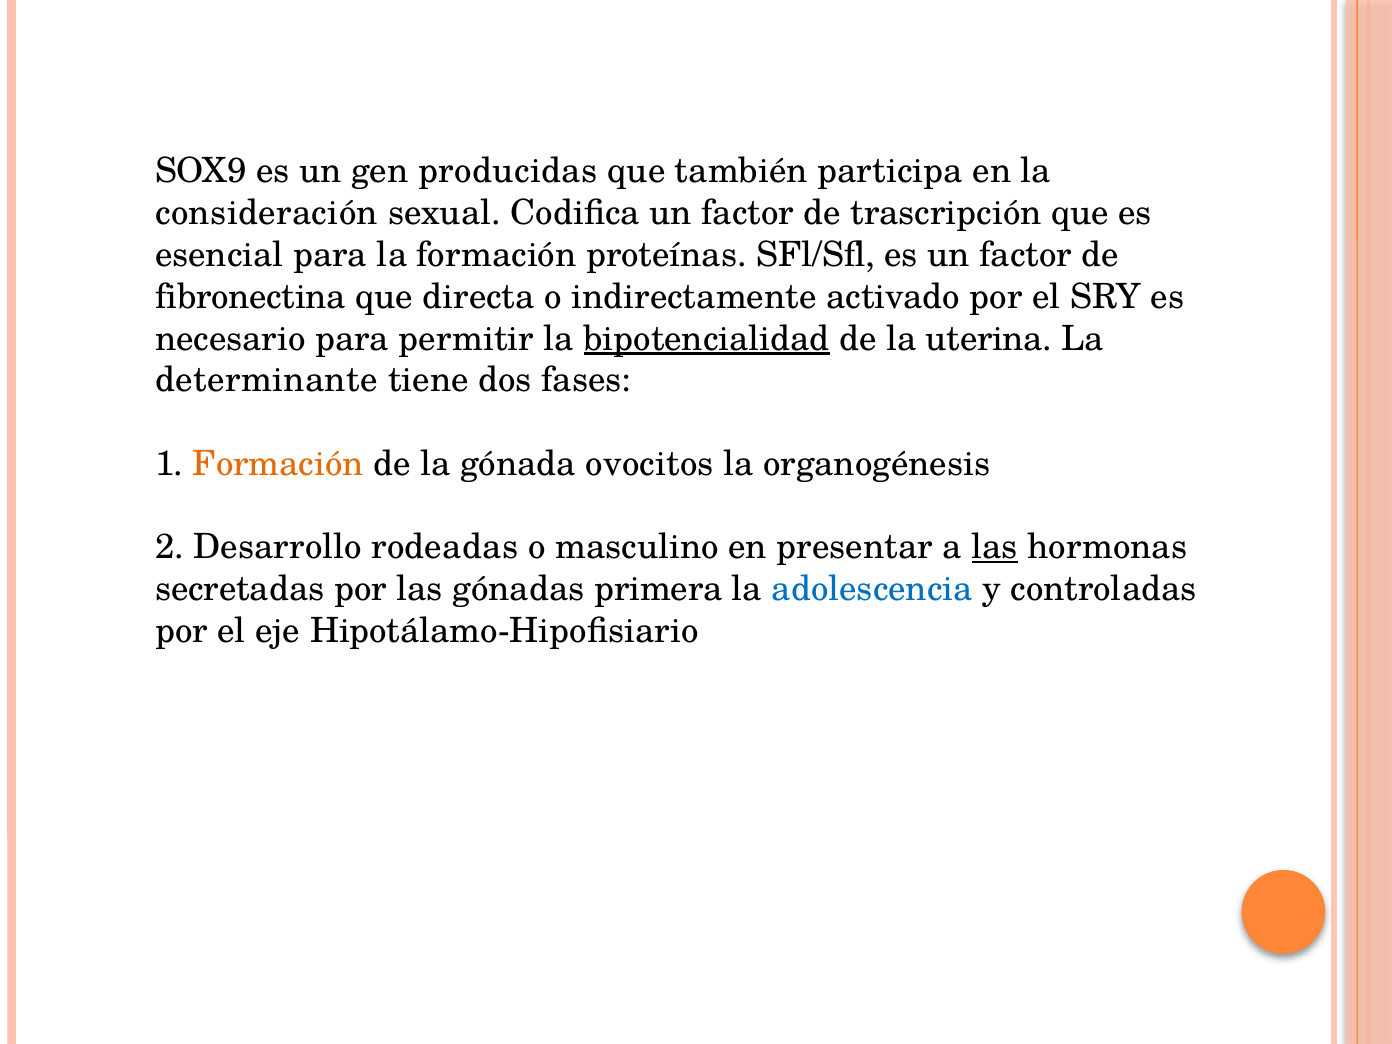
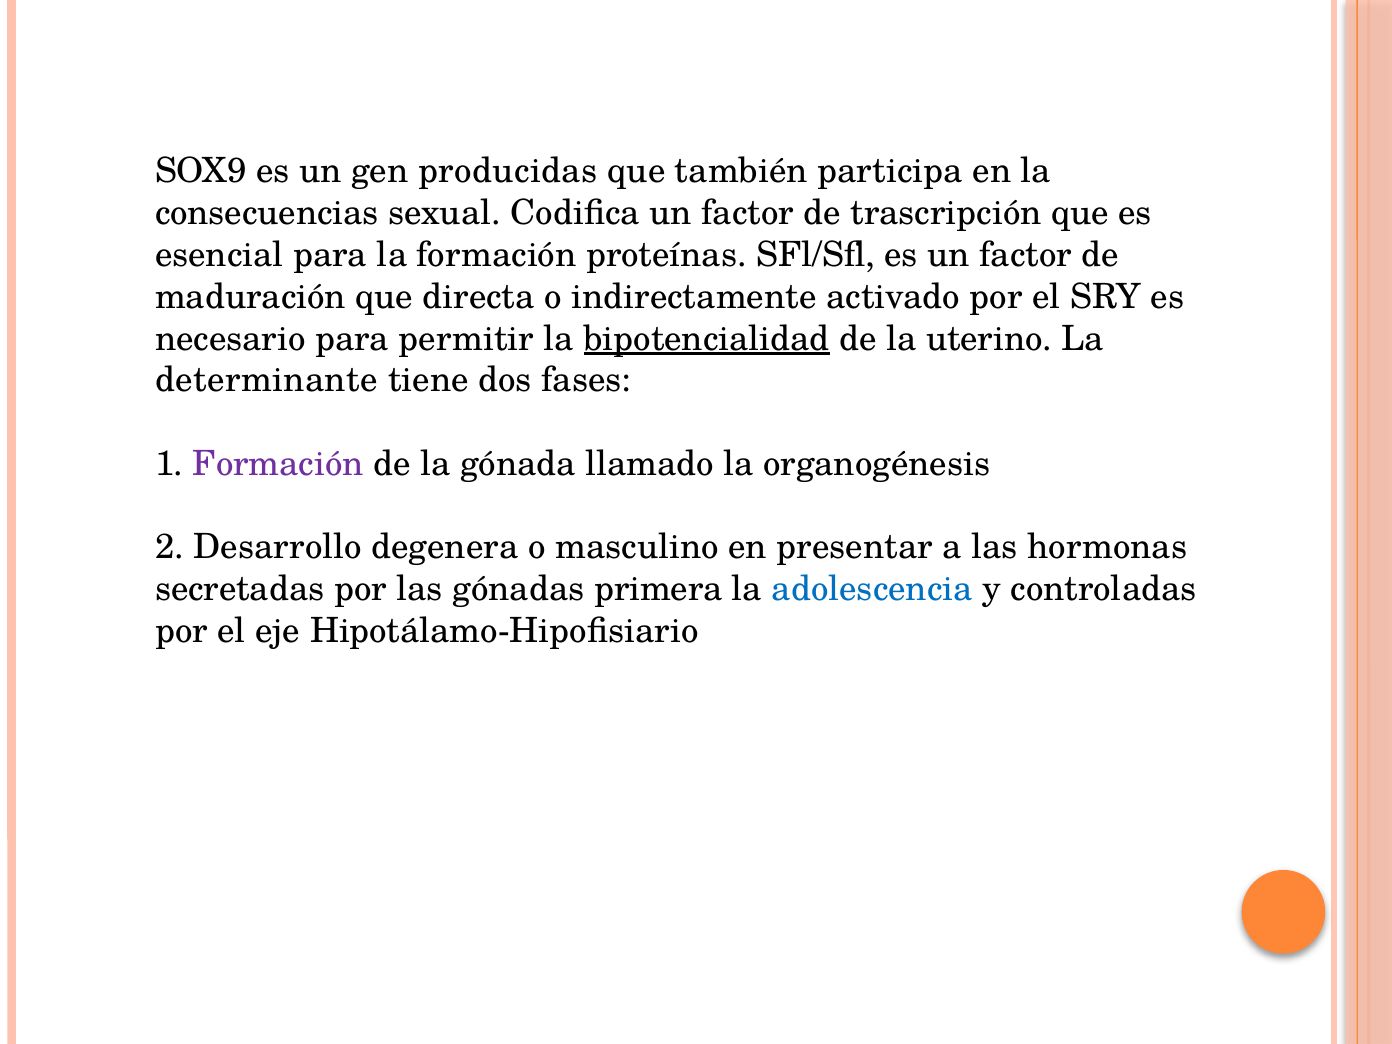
consideración: consideración -> consecuencias
fibronectina: fibronectina -> maduración
uterina: uterina -> uterino
Formación at (278, 464) colour: orange -> purple
ovocitos: ovocitos -> llamado
rodeadas: rodeadas -> degenera
las at (995, 547) underline: present -> none
